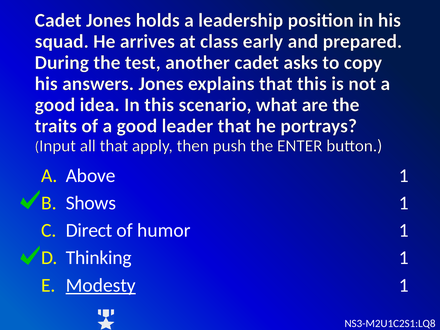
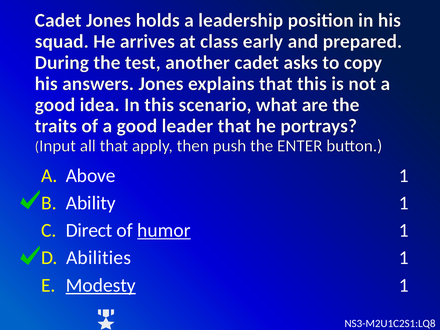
Shows: Shows -> Ability
humor underline: none -> present
Thinking: Thinking -> Abilities
